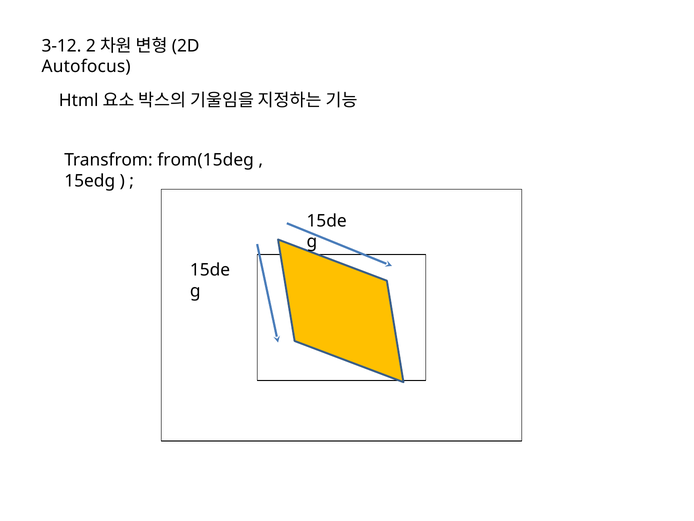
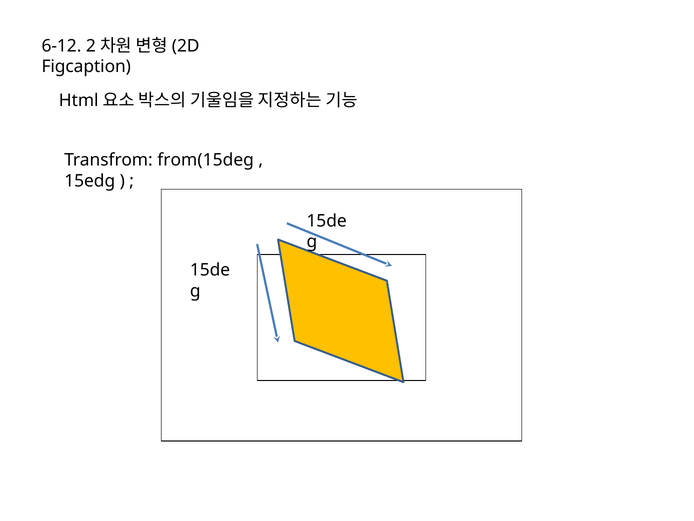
3-12: 3-12 -> 6-12
Autofocus: Autofocus -> Figcaption
